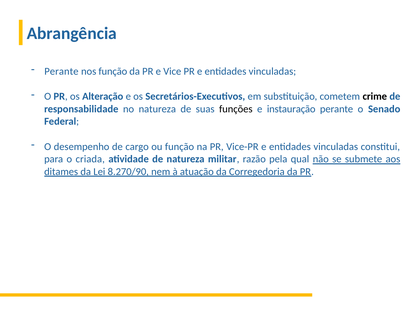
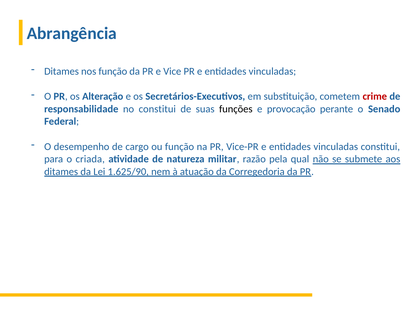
Perante at (61, 71): Perante -> Ditames
crime colour: black -> red
no natureza: natureza -> constitui
instauração: instauração -> provocação
8.270/90: 8.270/90 -> 1.625/90
